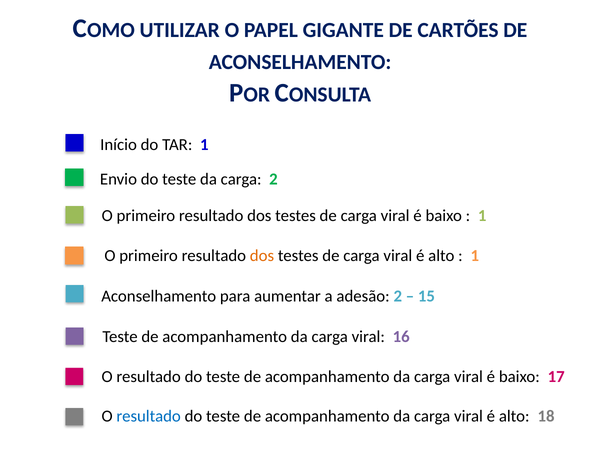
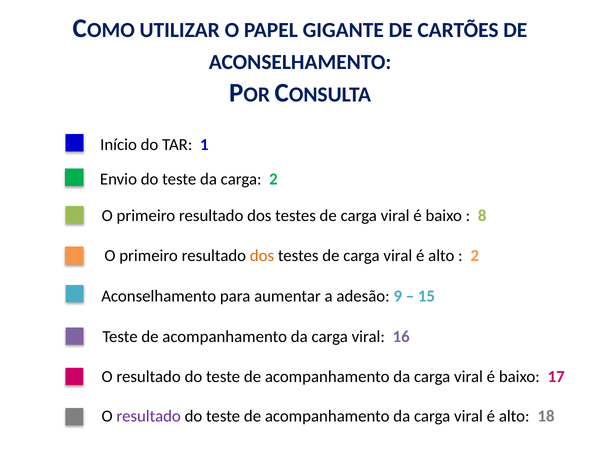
1 at (482, 216): 1 -> 8
1 at (475, 256): 1 -> 2
adesão 2: 2 -> 9
resultado at (149, 416) colour: blue -> purple
